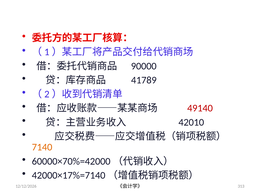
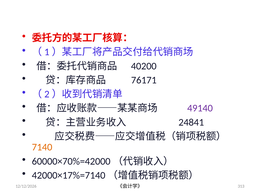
90000: 90000 -> 40200
41789: 41789 -> 76171
49140 colour: red -> purple
42010: 42010 -> 24841
